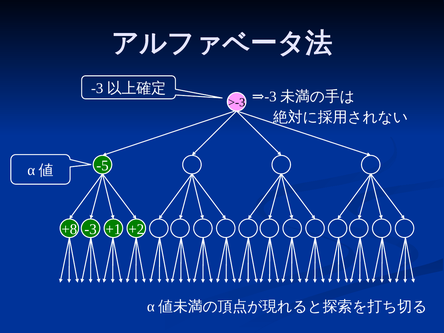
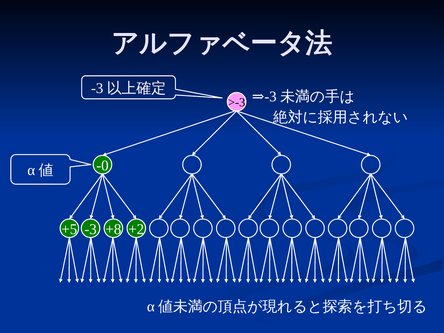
-5: -5 -> -0
+8: +8 -> +5
+1: +1 -> +8
